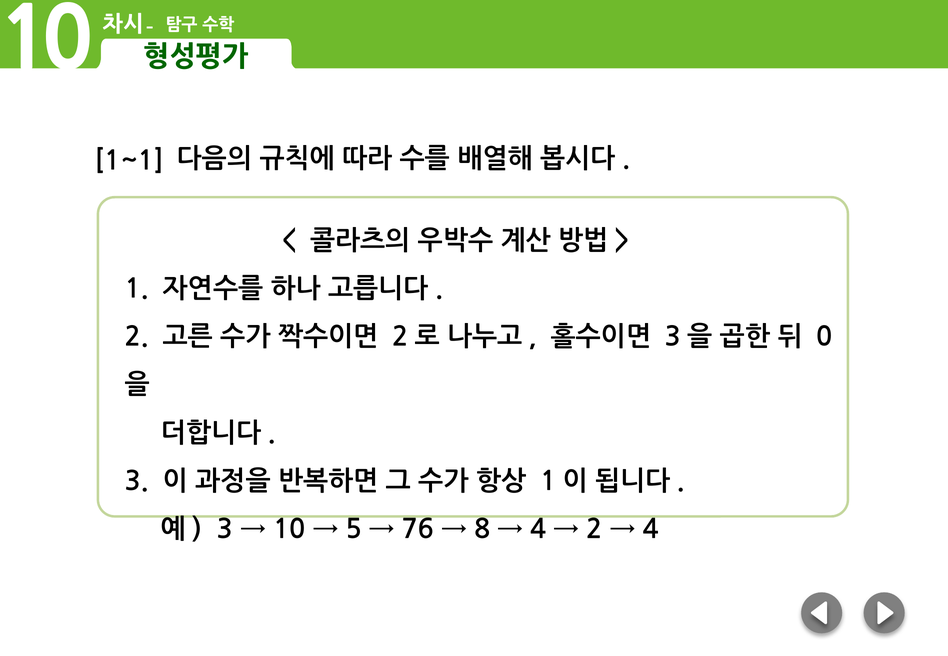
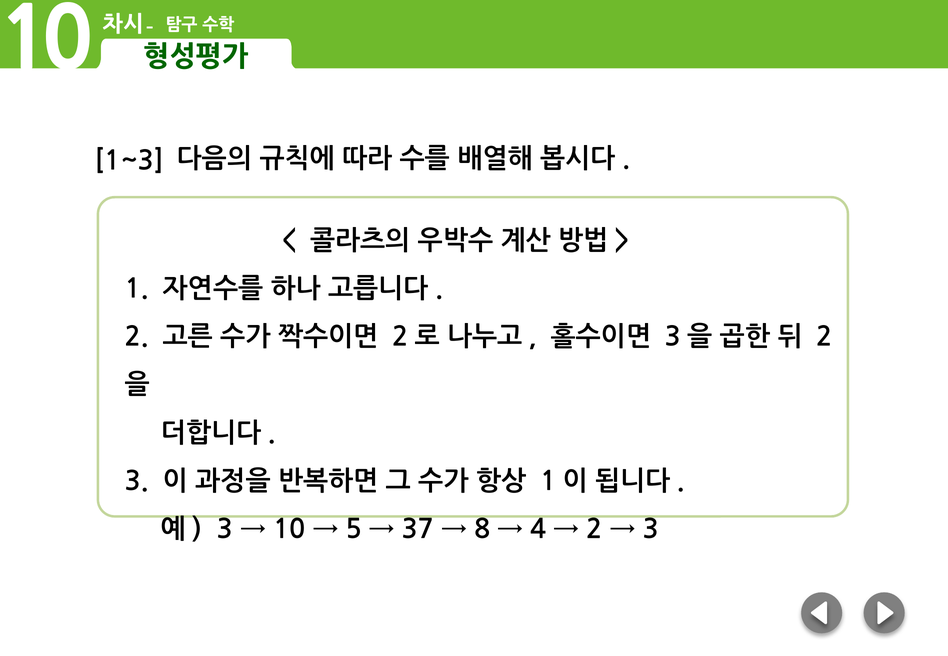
1~1: 1~1 -> 1~3
0 at (825, 337): 0 -> 2
76: 76 -> 37
4 at (651, 530): 4 -> 3
